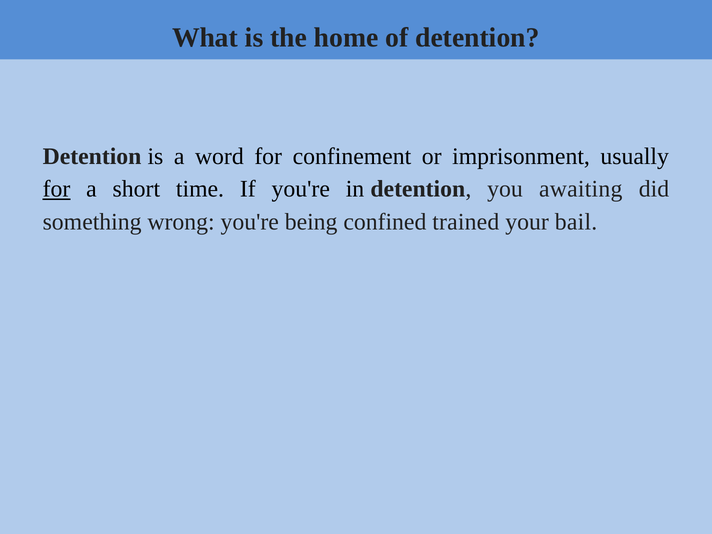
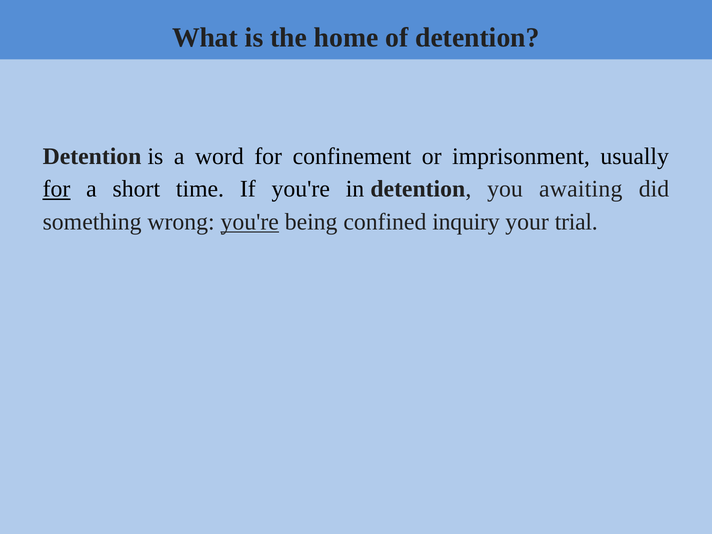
you're at (250, 222) underline: none -> present
trained: trained -> inquiry
bail: bail -> trial
